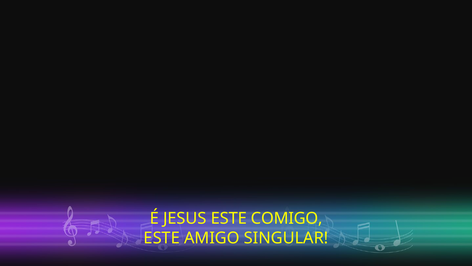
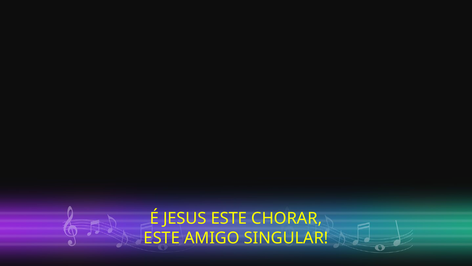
COMIGO: COMIGO -> CHORAR
